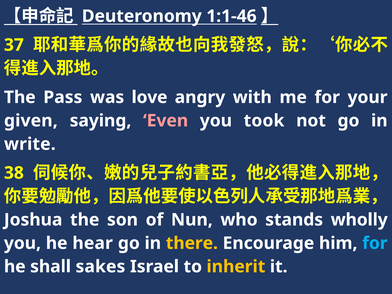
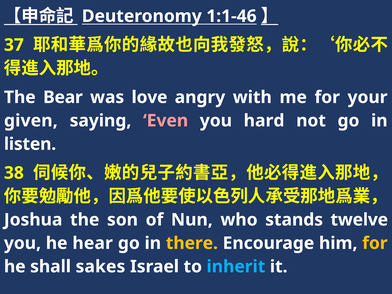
Pass: Pass -> Bear
took: took -> hard
write: write -> listen
wholly: wholly -> twelve
for at (375, 243) colour: light blue -> yellow
inherit colour: yellow -> light blue
